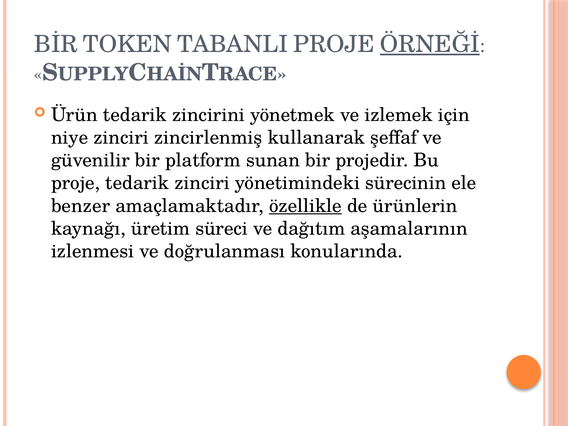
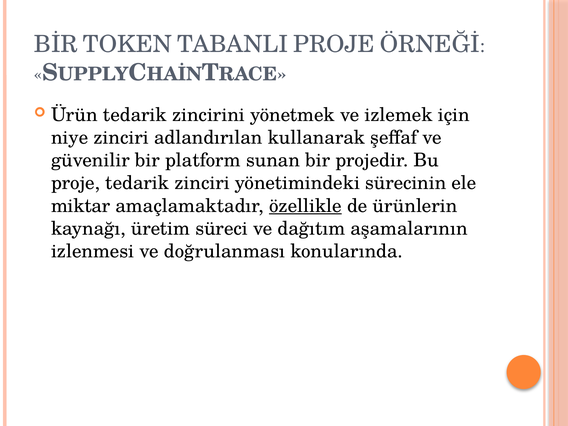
ÖRNEĞİ underline: present -> none
zincirlenmiş: zincirlenmiş -> adlandırılan
benzer: benzer -> miktar
